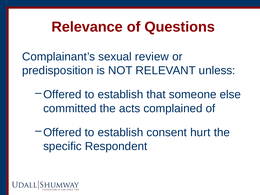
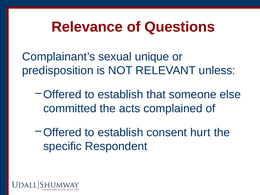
review: review -> unique
